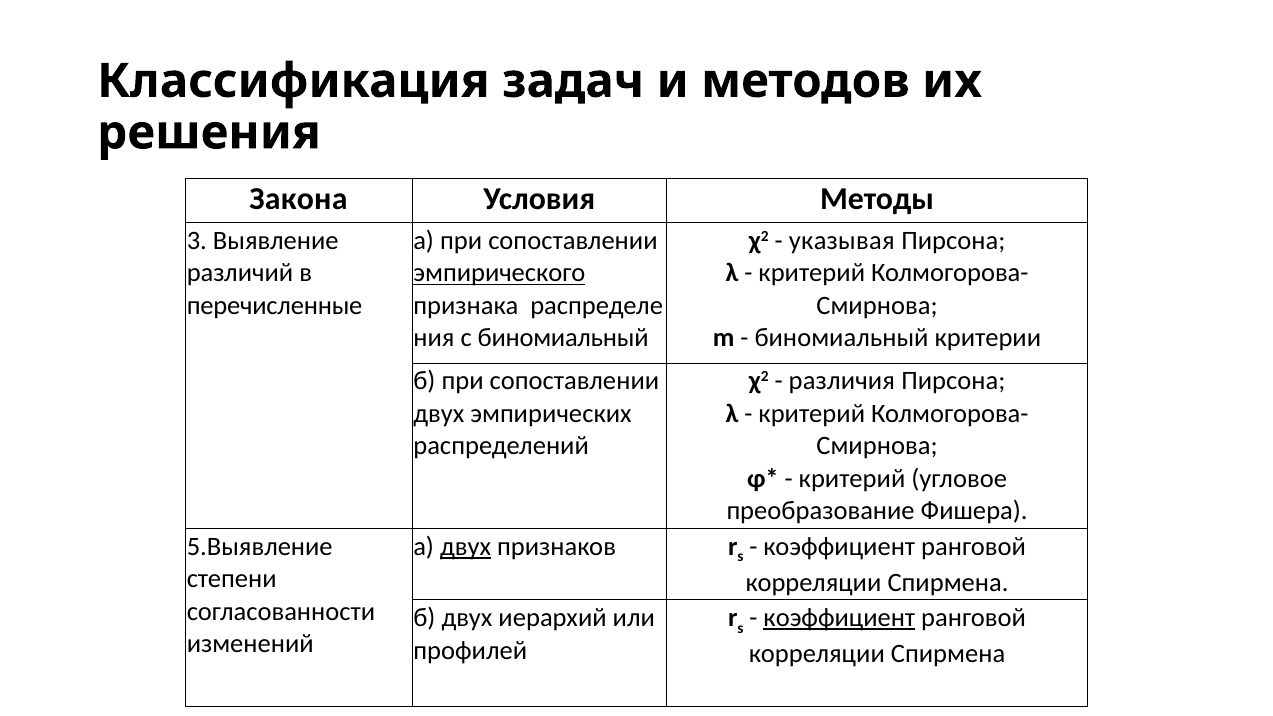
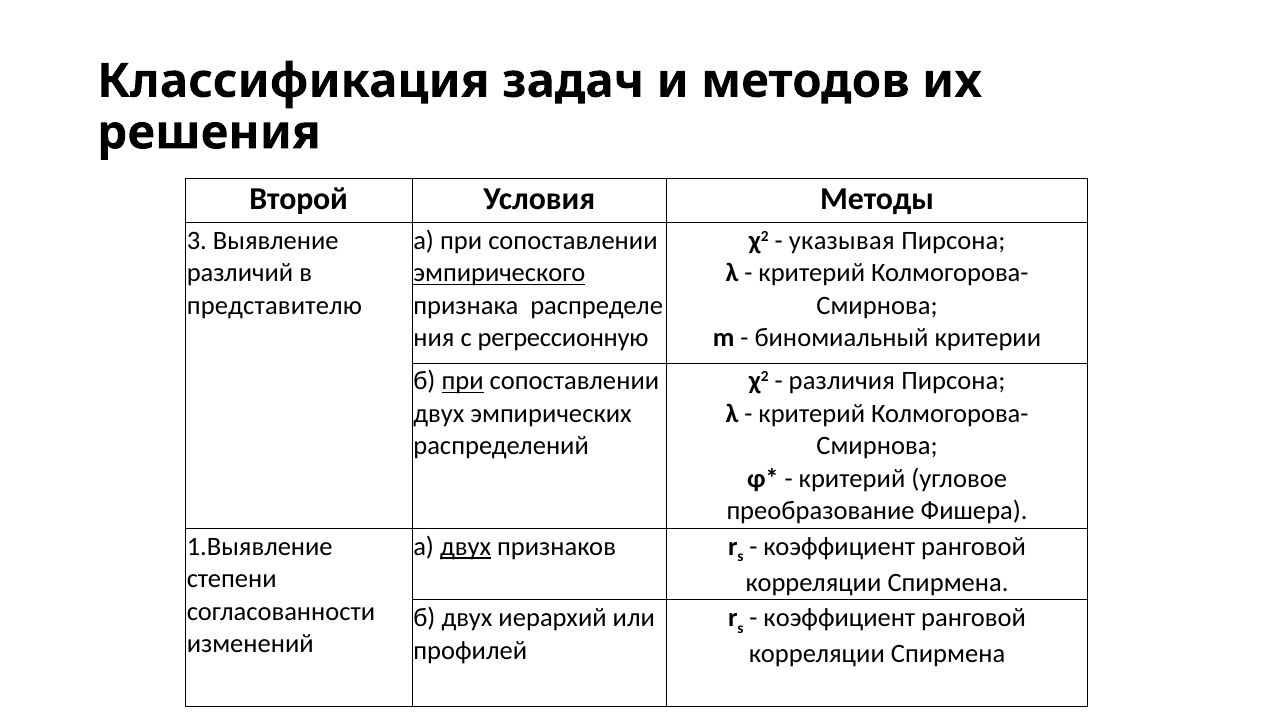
Закона: Закона -> Второй
перечисленные: перечисленные -> представителю
с биномиальный: биномиальный -> регрессионную
при at (463, 381) underline: none -> present
5.Выявление: 5.Выявление -> 1.Выявление
коэффициент at (839, 618) underline: present -> none
